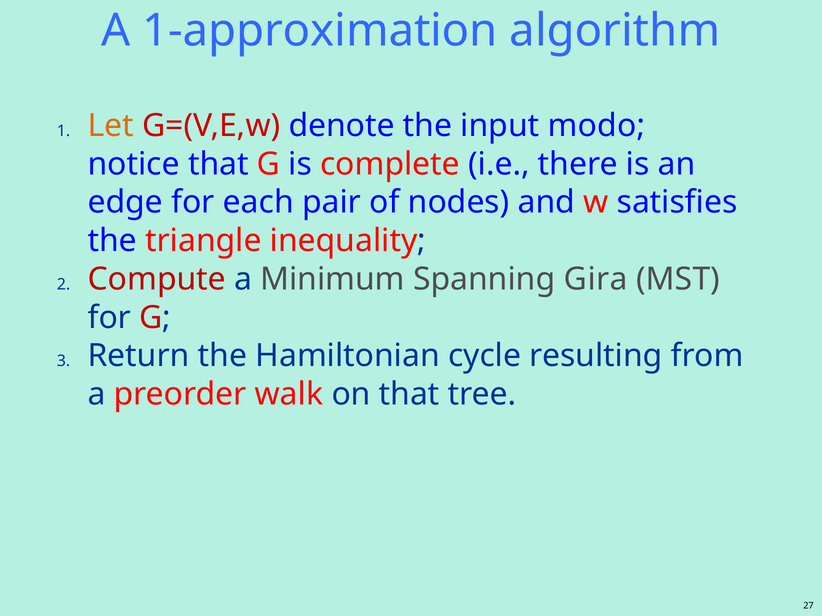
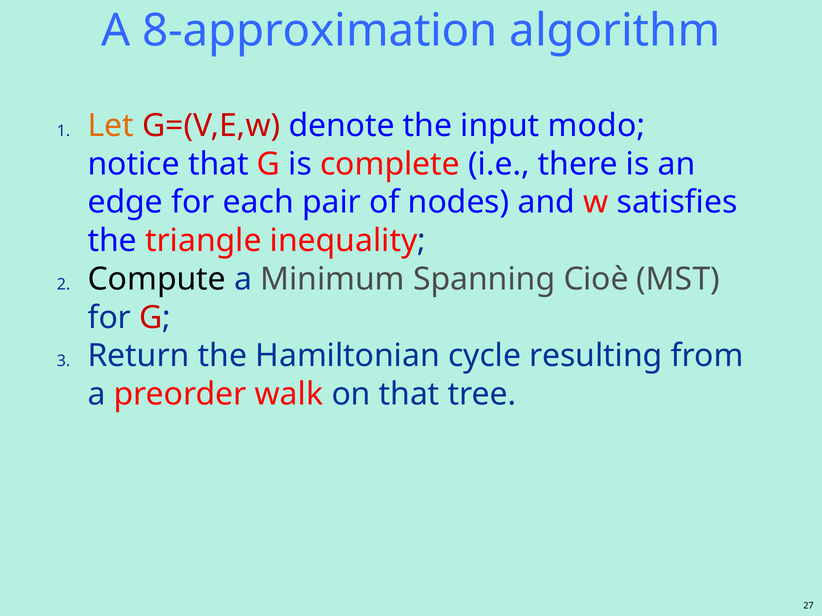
1-approximation: 1-approximation -> 8-approximation
Compute colour: red -> black
Gira: Gira -> Cioè
